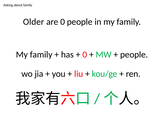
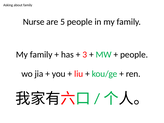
Older: Older -> Nurse
are 0: 0 -> 5
0 at (85, 55): 0 -> 3
